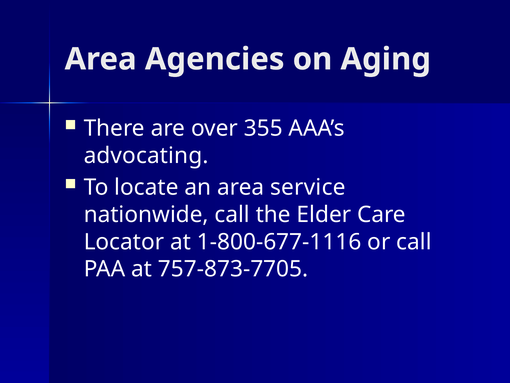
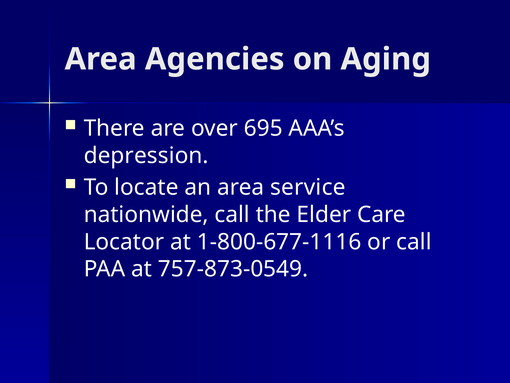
355: 355 -> 695
advocating: advocating -> depression
757-873-7705: 757-873-7705 -> 757-873-0549
